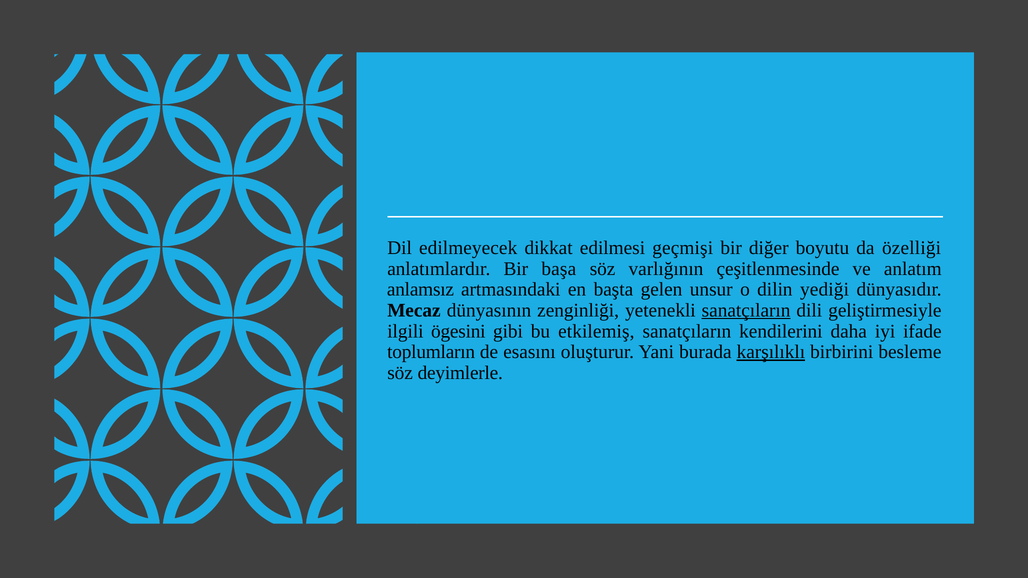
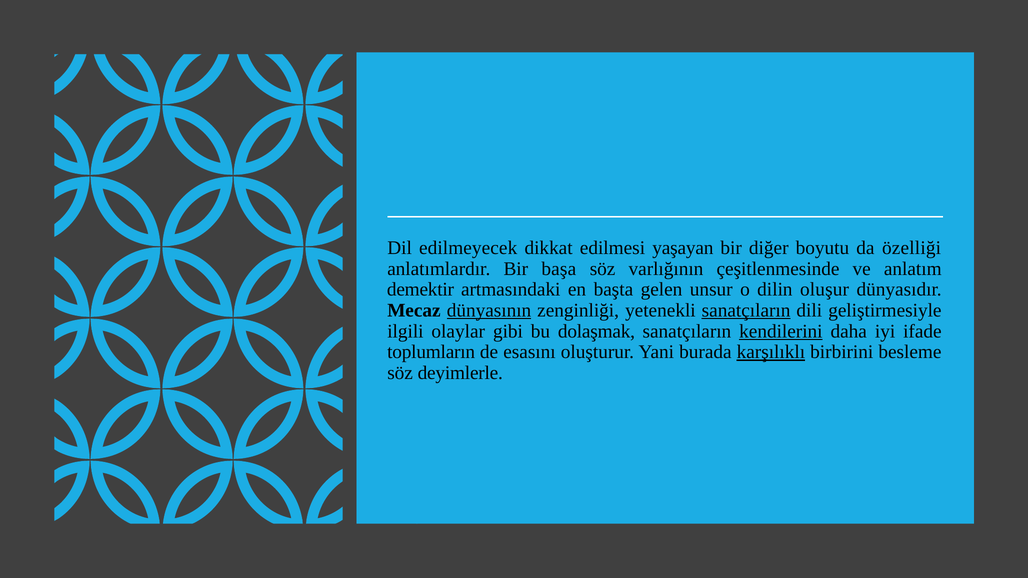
geçmişi: geçmişi -> yaşayan
anlamsız: anlamsız -> demektir
yediği: yediği -> oluşur
dünyasının underline: none -> present
ögesini: ögesini -> olaylar
etkilemiş: etkilemiş -> dolaşmak
kendilerini underline: none -> present
